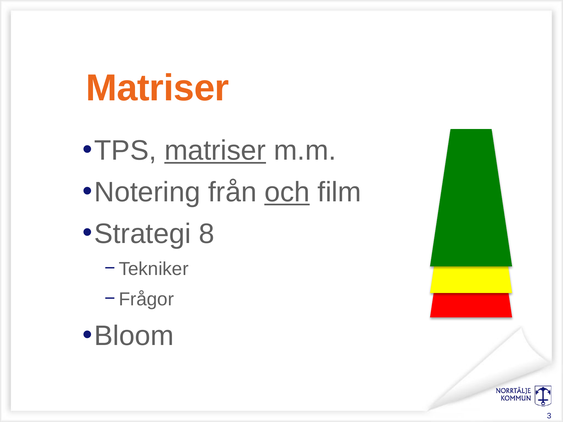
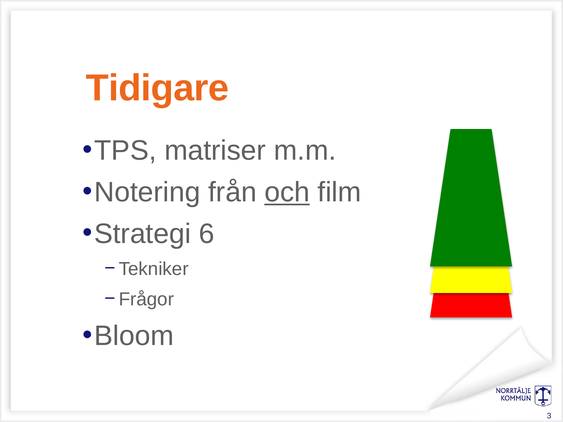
Matriser at (157, 88): Matriser -> Tidigare
matriser at (215, 151) underline: present -> none
8: 8 -> 6
